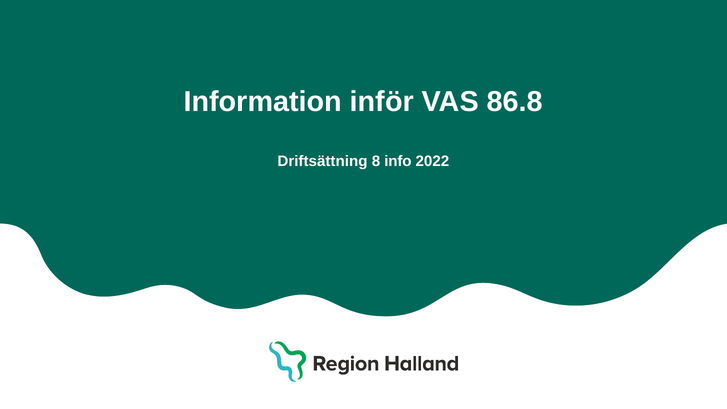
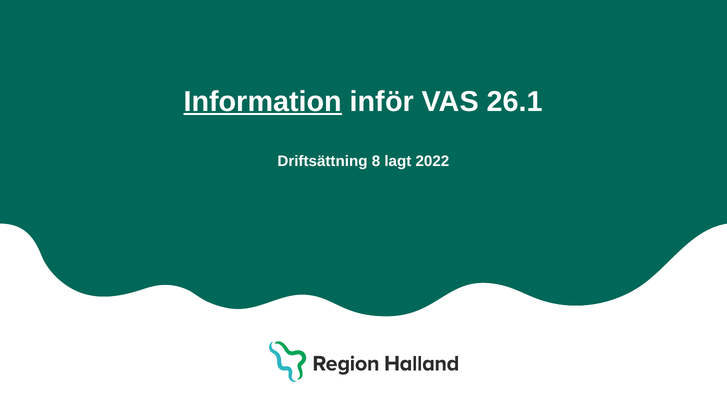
Information underline: none -> present
86.8: 86.8 -> 26.1
info: info -> lagt
